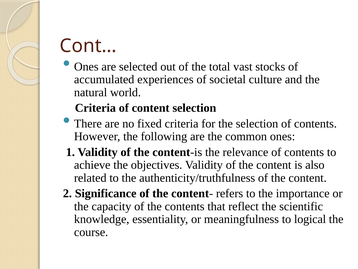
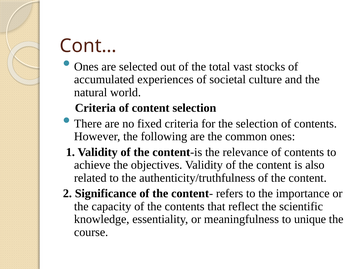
logical: logical -> unique
